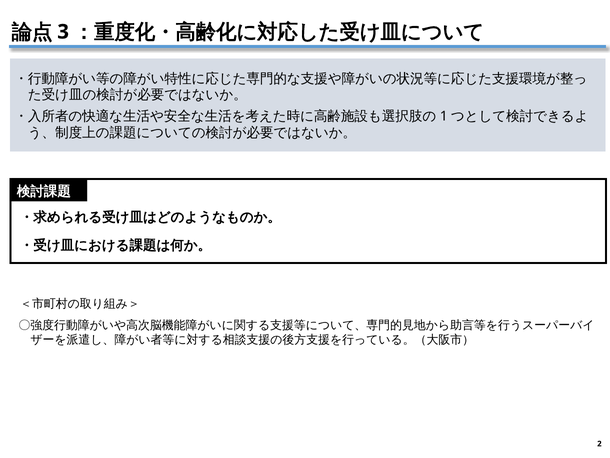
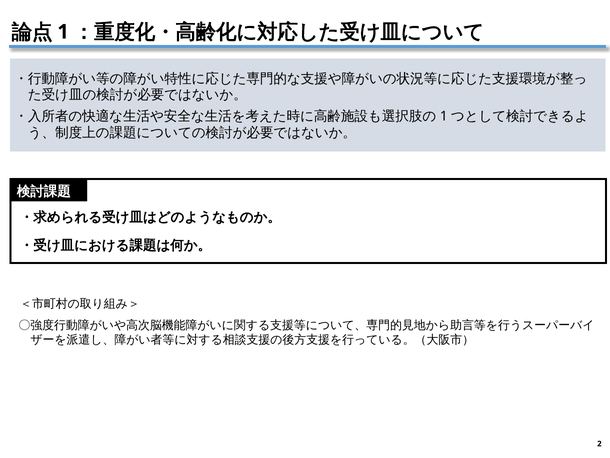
3: 3 -> 1
